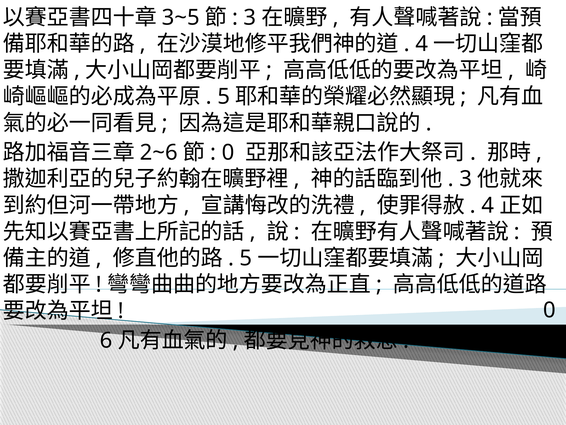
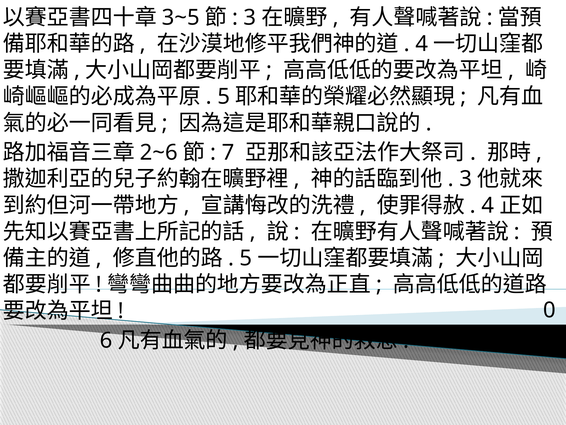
0 at (228, 152): 0 -> 7
